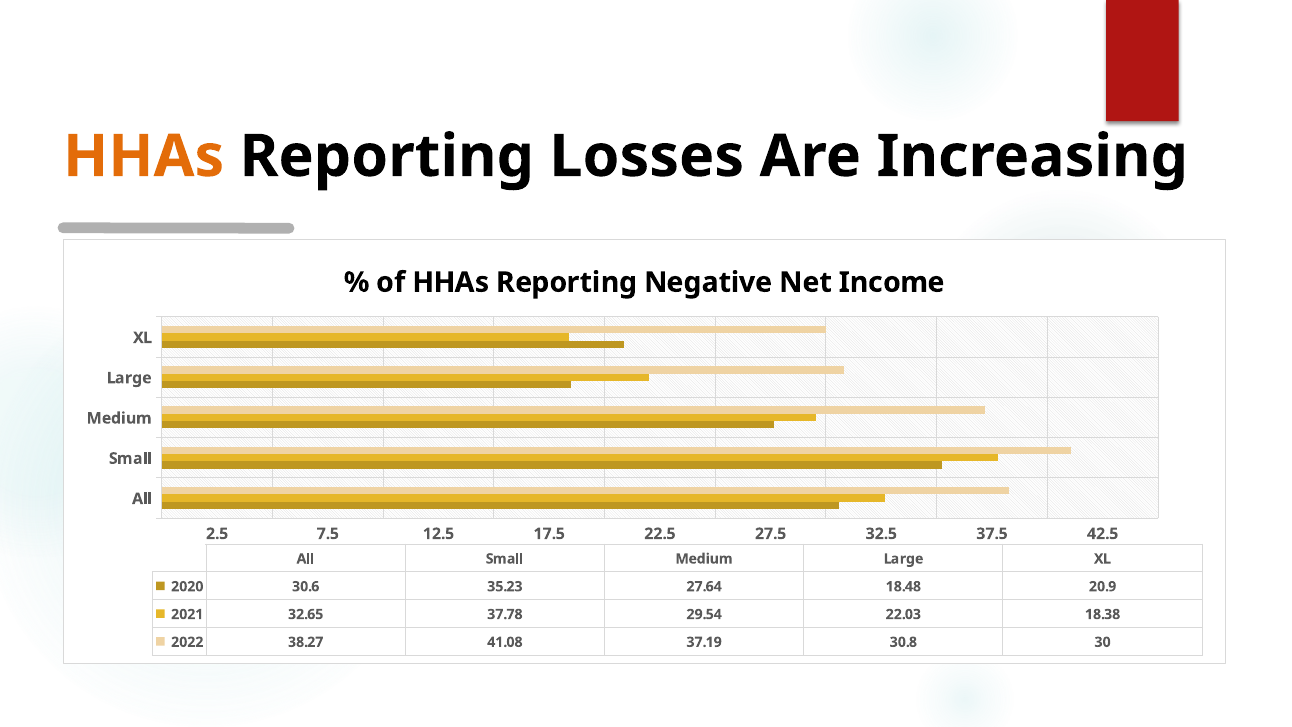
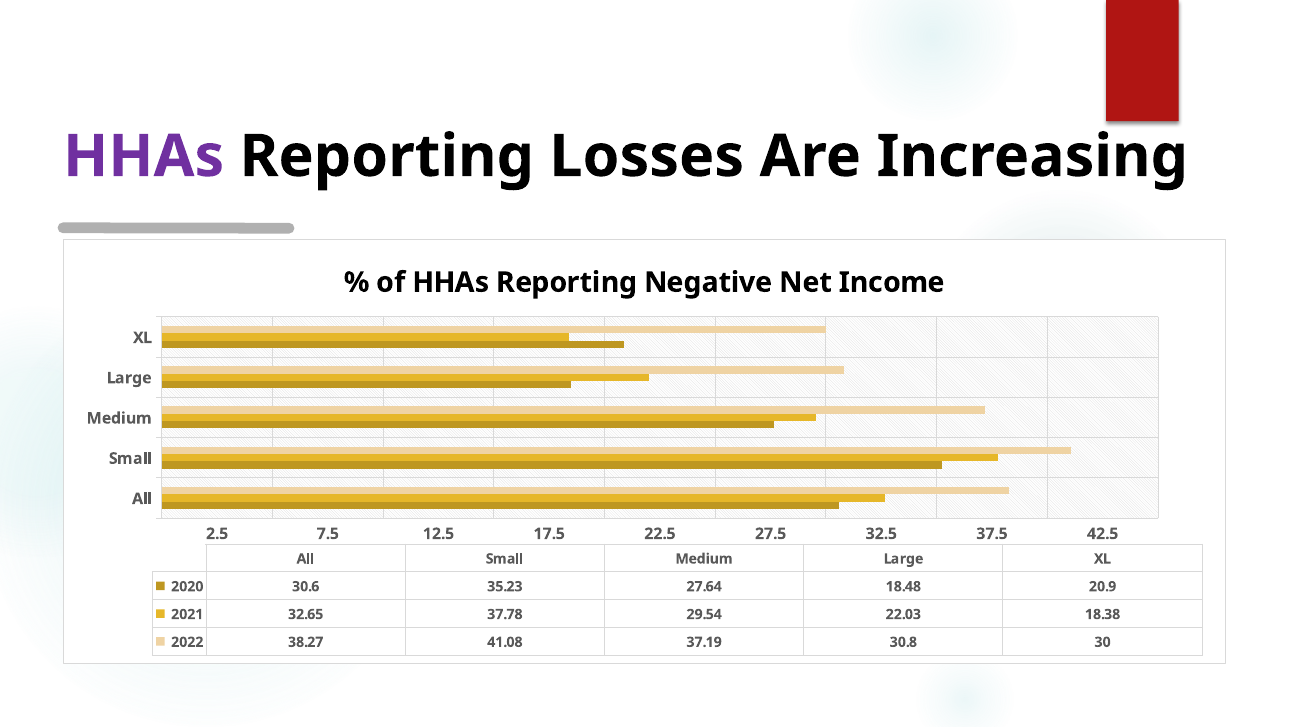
HHAs at (144, 156) colour: orange -> purple
